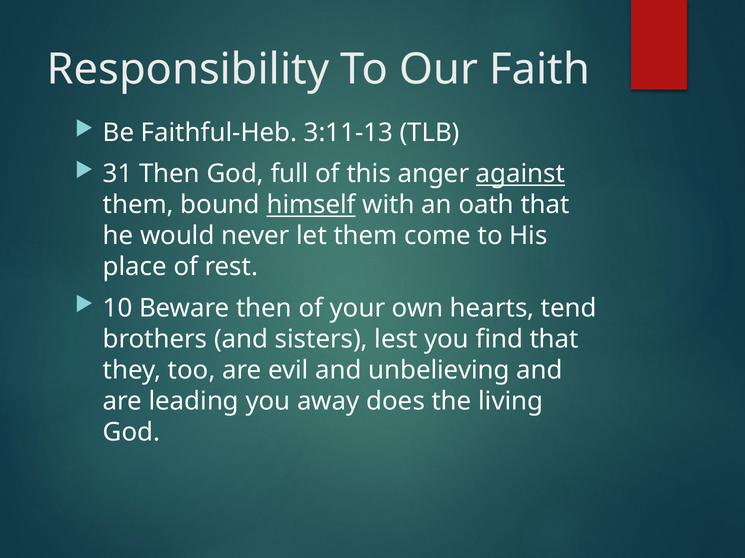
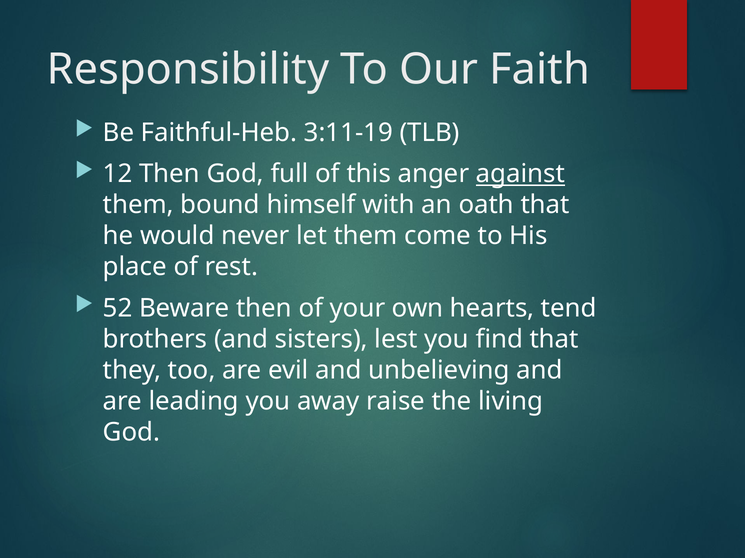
3:11-13: 3:11-13 -> 3:11-19
31: 31 -> 12
himself underline: present -> none
10: 10 -> 52
does: does -> raise
